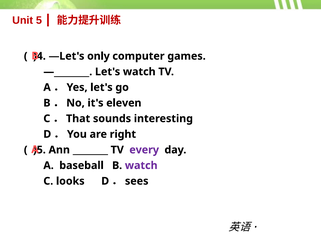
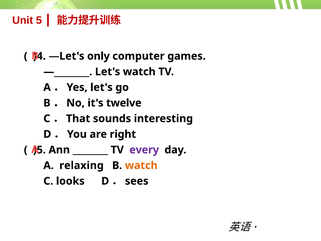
eleven: eleven -> twelve
baseball: baseball -> relaxing
watch at (141, 165) colour: purple -> orange
